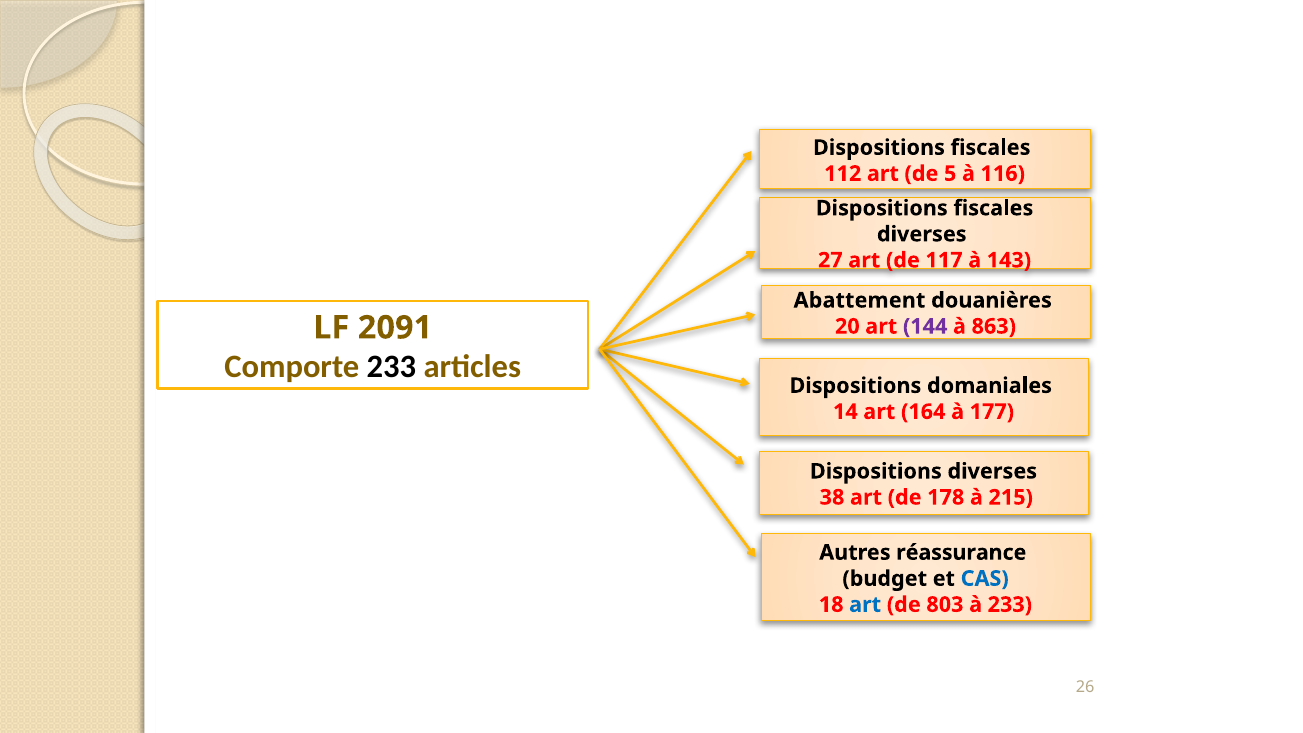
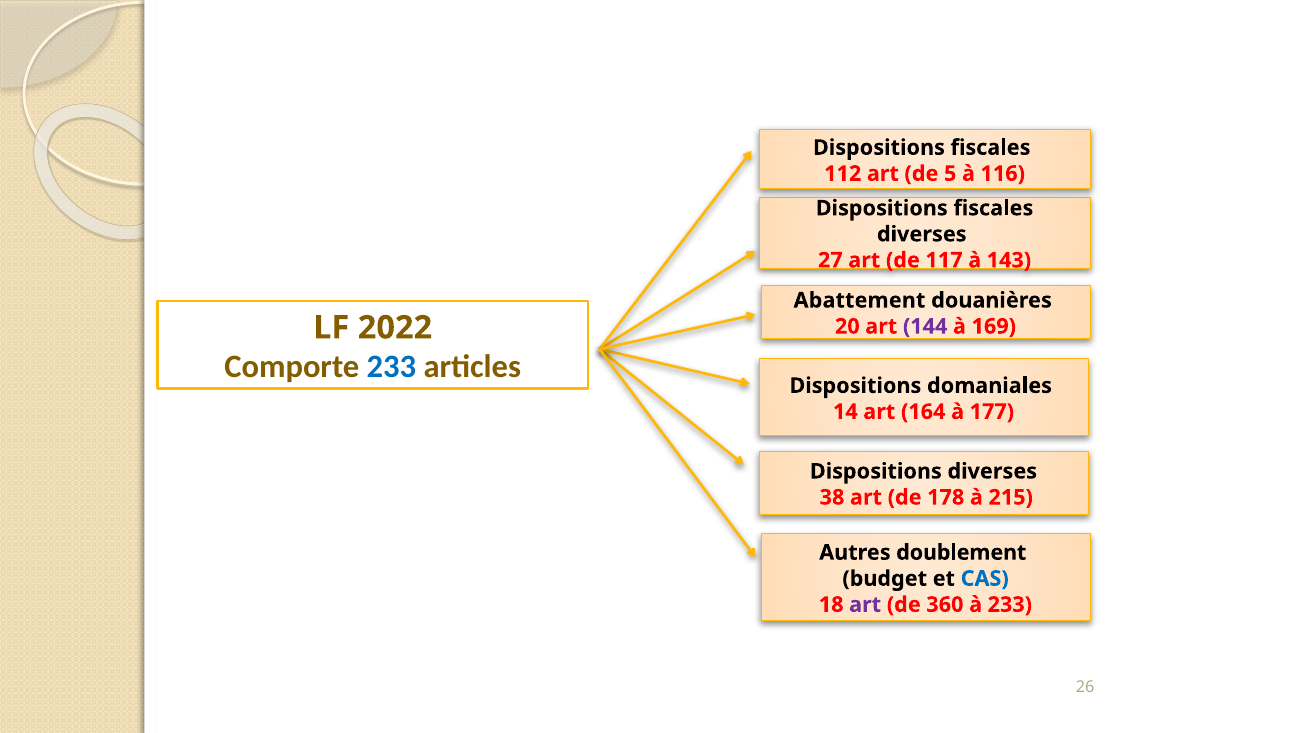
2091: 2091 -> 2022
863: 863 -> 169
233 at (391, 367) colour: black -> blue
réassurance: réassurance -> doublement
art at (865, 605) colour: blue -> purple
803: 803 -> 360
